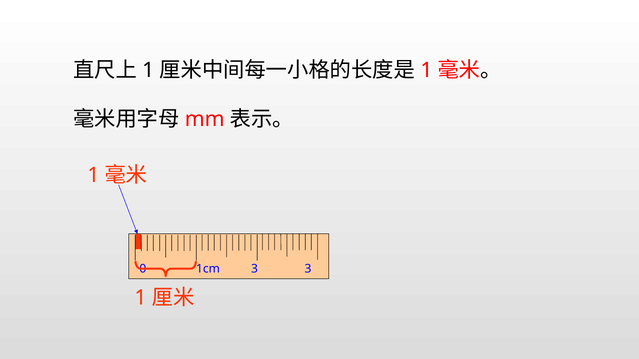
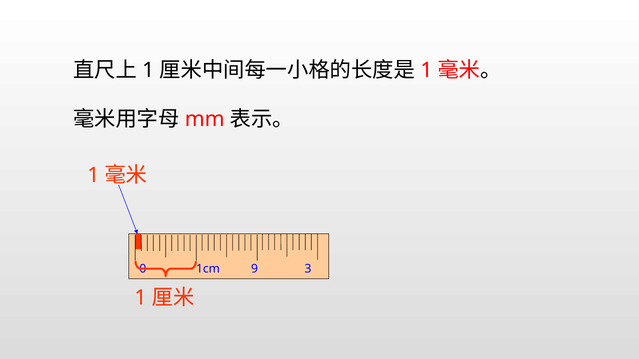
1cm 3: 3 -> 9
